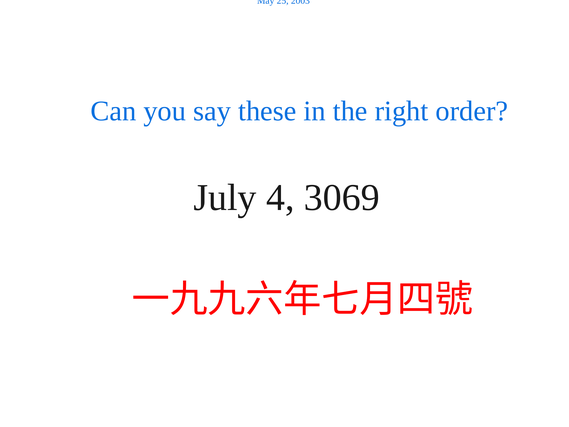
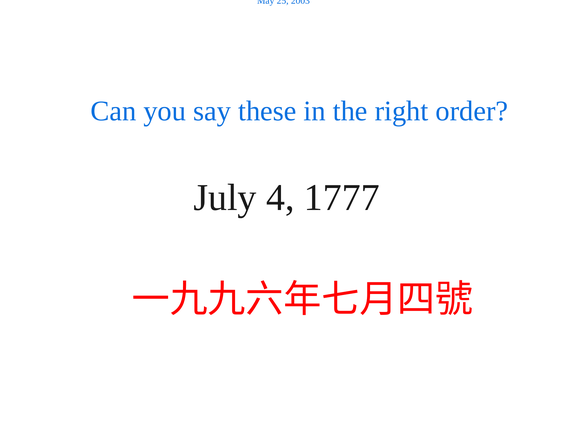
3069: 3069 -> 1777
